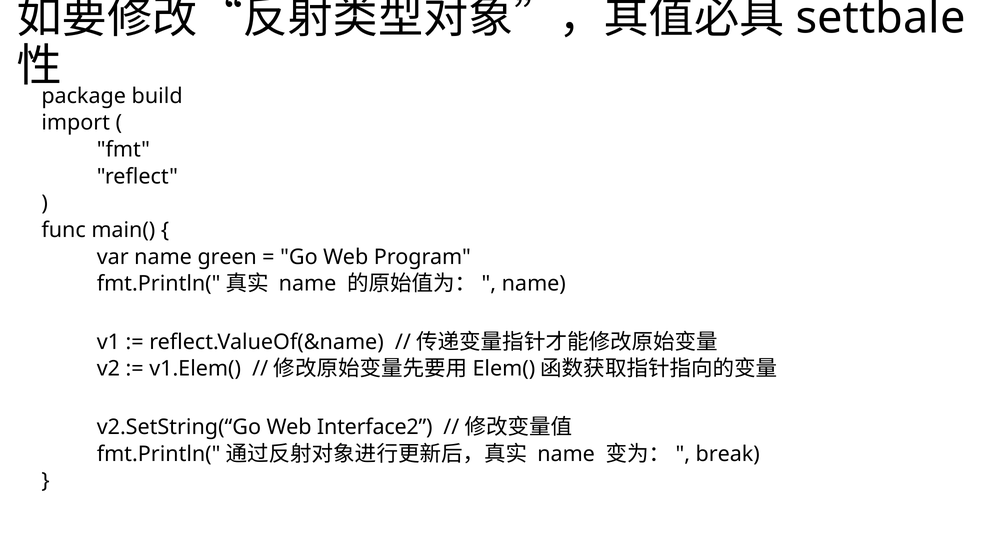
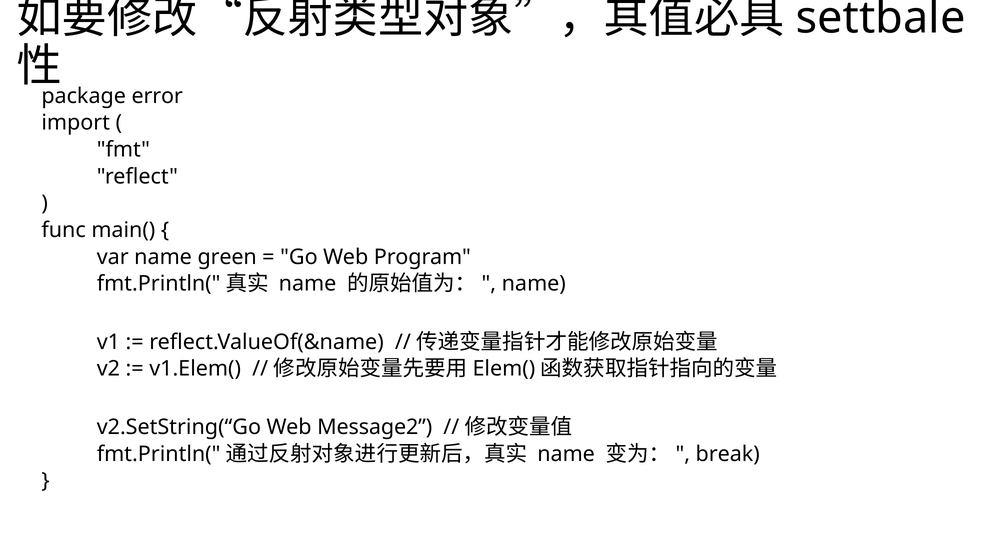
build: build -> error
Interface2: Interface2 -> Message2
